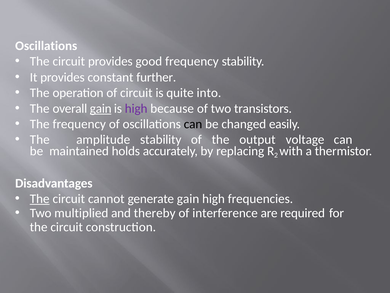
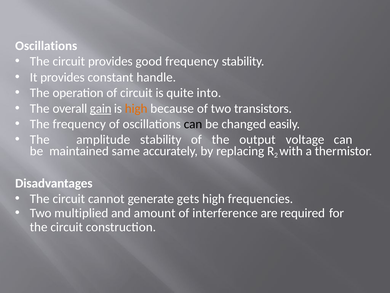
further: further -> handle
high at (136, 108) colour: purple -> orange
holds: holds -> same
The at (40, 199) underline: present -> none
generate gain: gain -> gets
thereby: thereby -> amount
